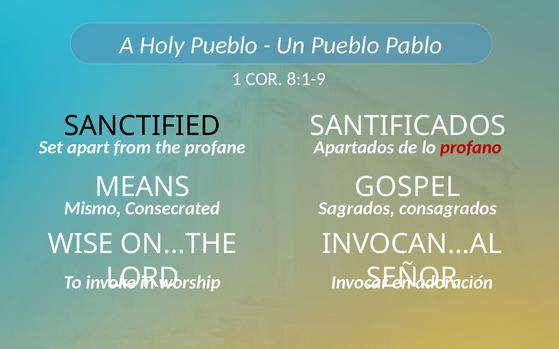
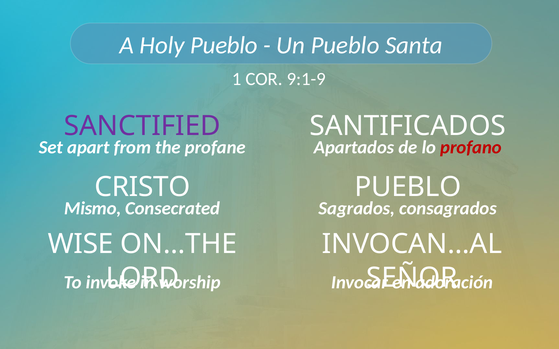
Pablo: Pablo -> Santa
8:1-9: 8:1-9 -> 9:1-9
SANCTIFIED colour: black -> purple
MEANS: MEANS -> CRISTO
GOSPEL at (408, 187): GOSPEL -> PUEBLO
